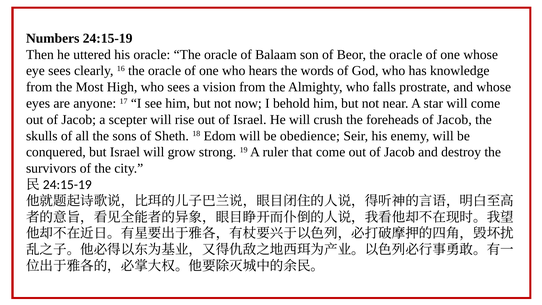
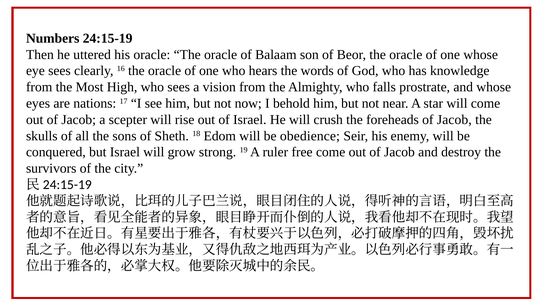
anyone: anyone -> nations
that: that -> free
